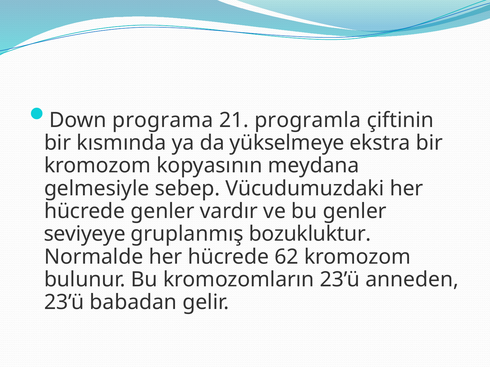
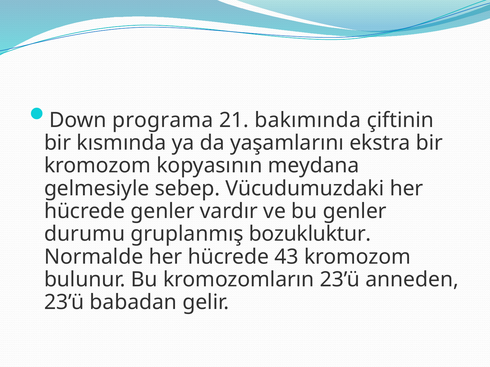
programla: programla -> bakımında
yükselmeye: yükselmeye -> yaşamlarını
seviyeye: seviyeye -> durumu
62: 62 -> 43
